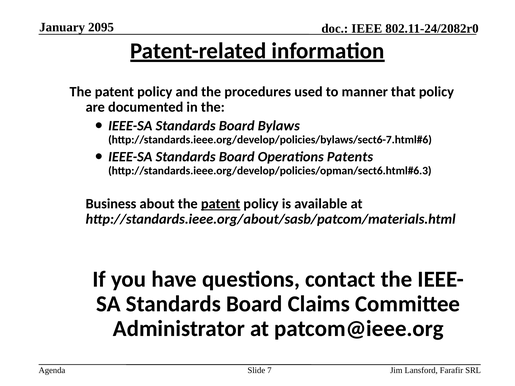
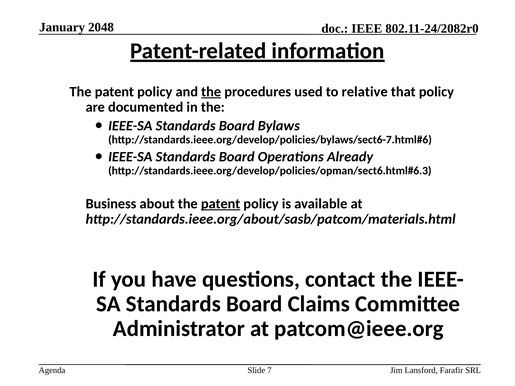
2095: 2095 -> 2048
the at (211, 92) underline: none -> present
manner: manner -> relative
Patents: Patents -> Already
